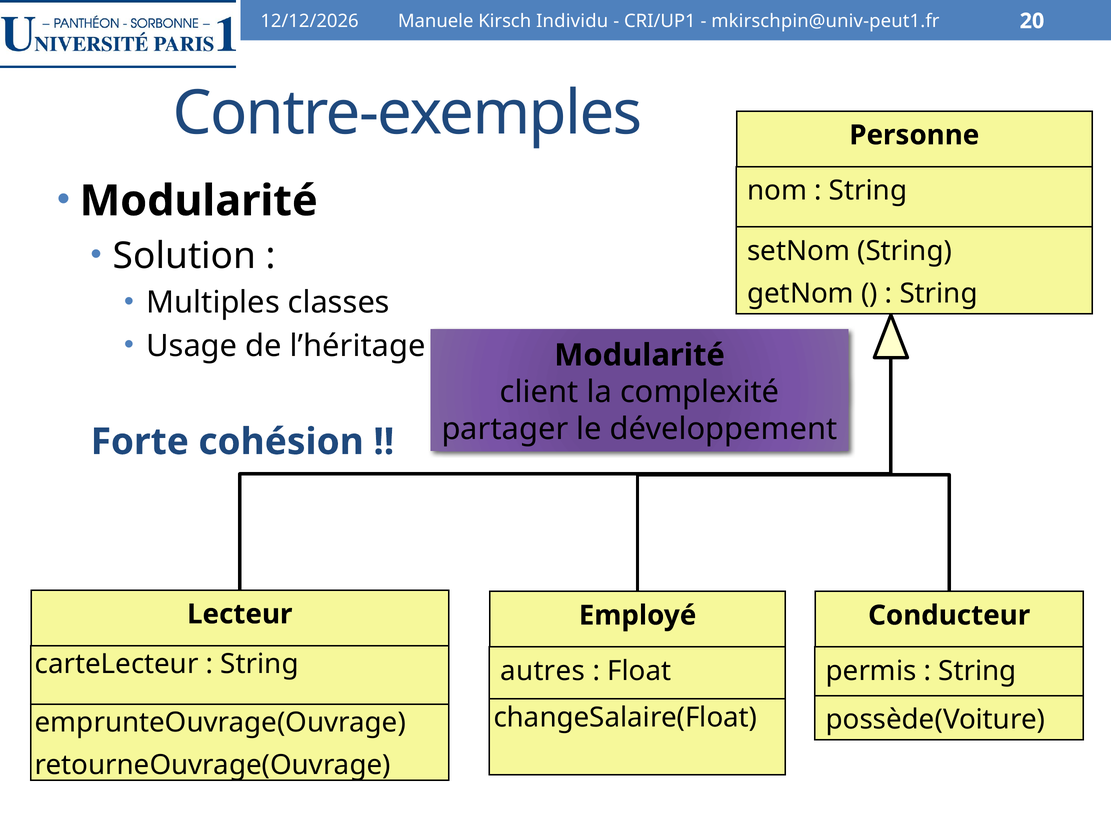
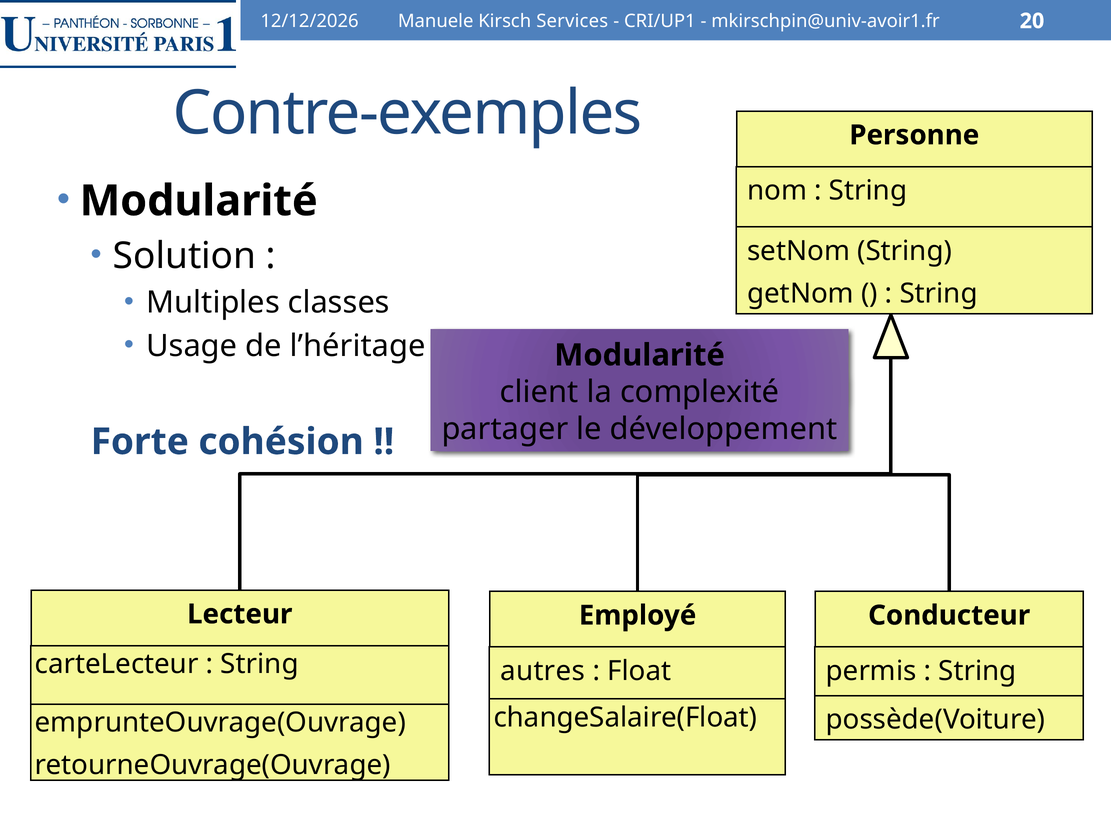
Individu: Individu -> Services
mkirschpin@univ-peut1.fr: mkirschpin@univ-peut1.fr -> mkirschpin@univ-avoir1.fr
